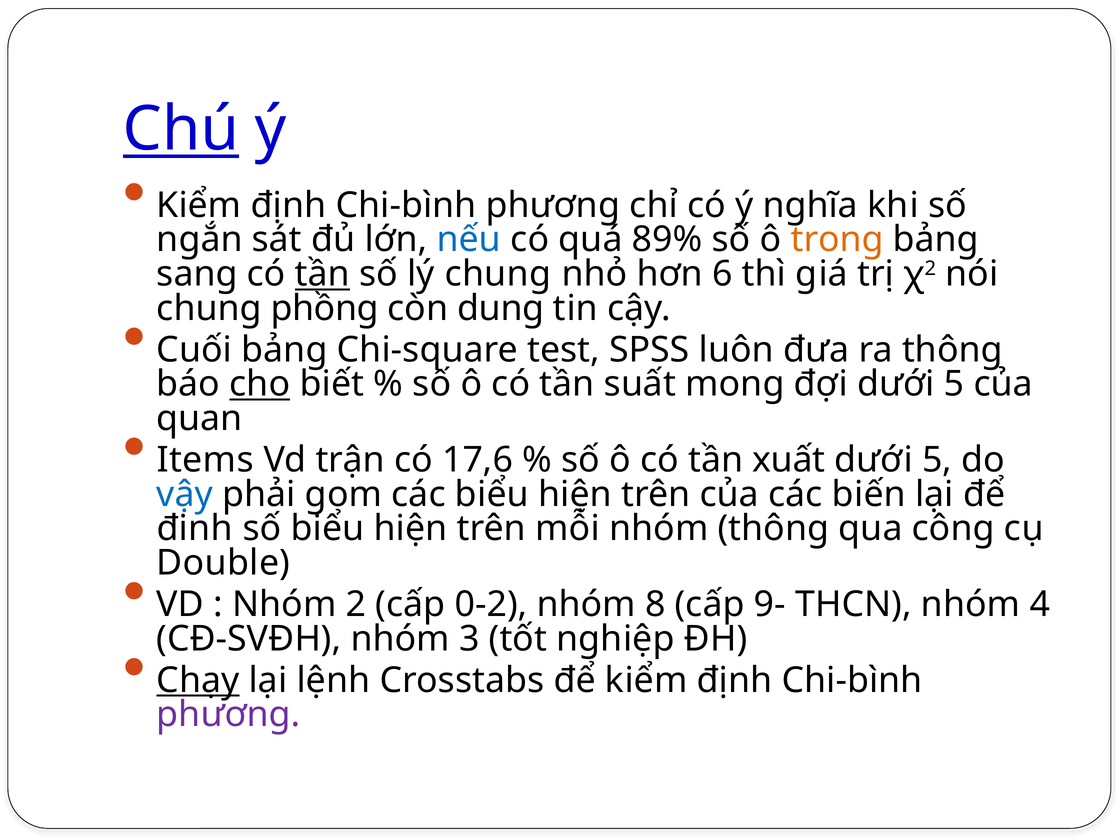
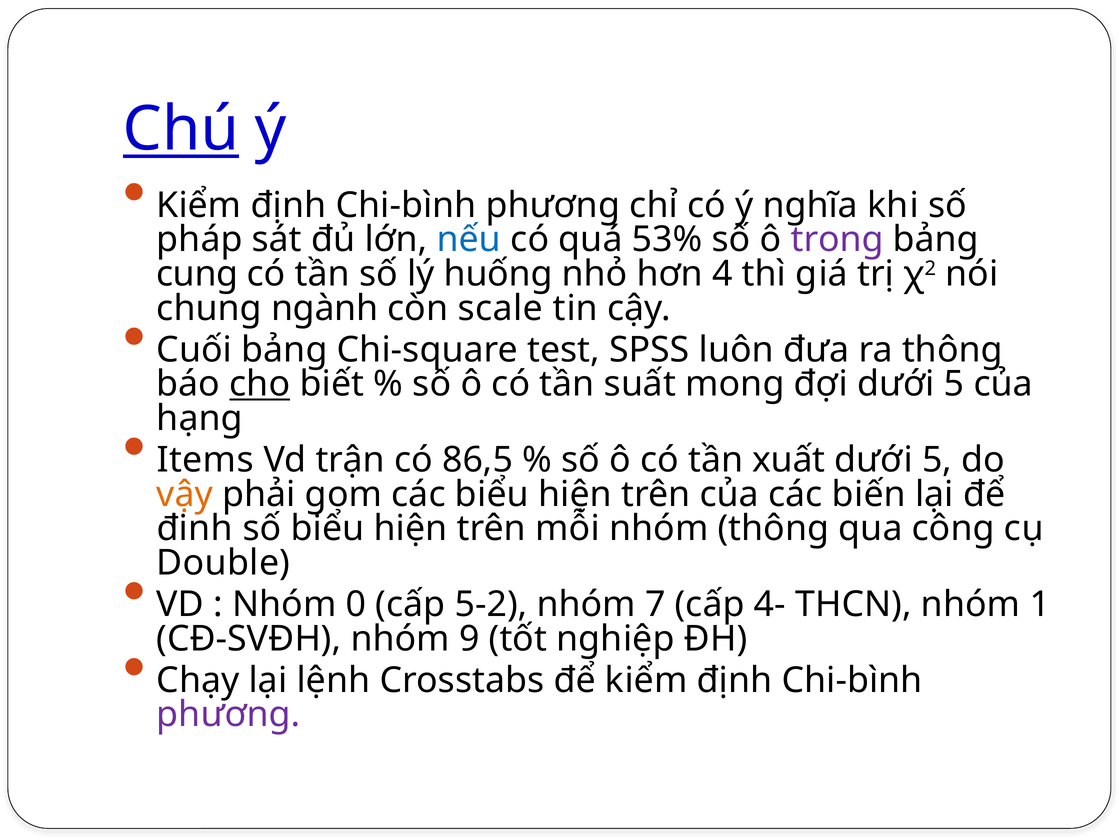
ngắn: ngắn -> pháp
89%: 89% -> 53%
trong colour: orange -> purple
sang: sang -> cung
tần at (322, 274) underline: present -> none
lý chung: chung -> huống
6: 6 -> 4
phồng: phồng -> ngành
dung: dung -> scale
quan: quan -> hạng
17,6: 17,6 -> 86,5
vậy colour: blue -> orange
2: 2 -> 0
0-2: 0-2 -> 5-2
8: 8 -> 7
9-: 9- -> 4-
4: 4 -> 1
3: 3 -> 9
Chạy underline: present -> none
